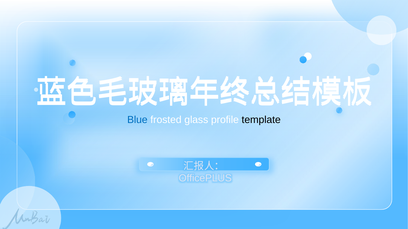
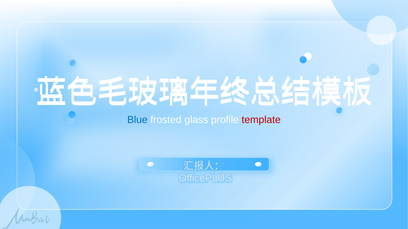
template colour: black -> red
